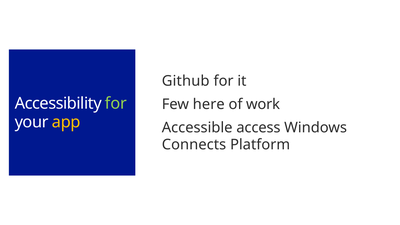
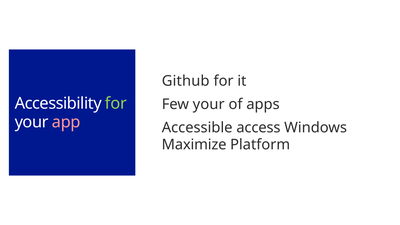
Few here: here -> your
work: work -> apps
app colour: yellow -> pink
Connects: Connects -> Maximize
